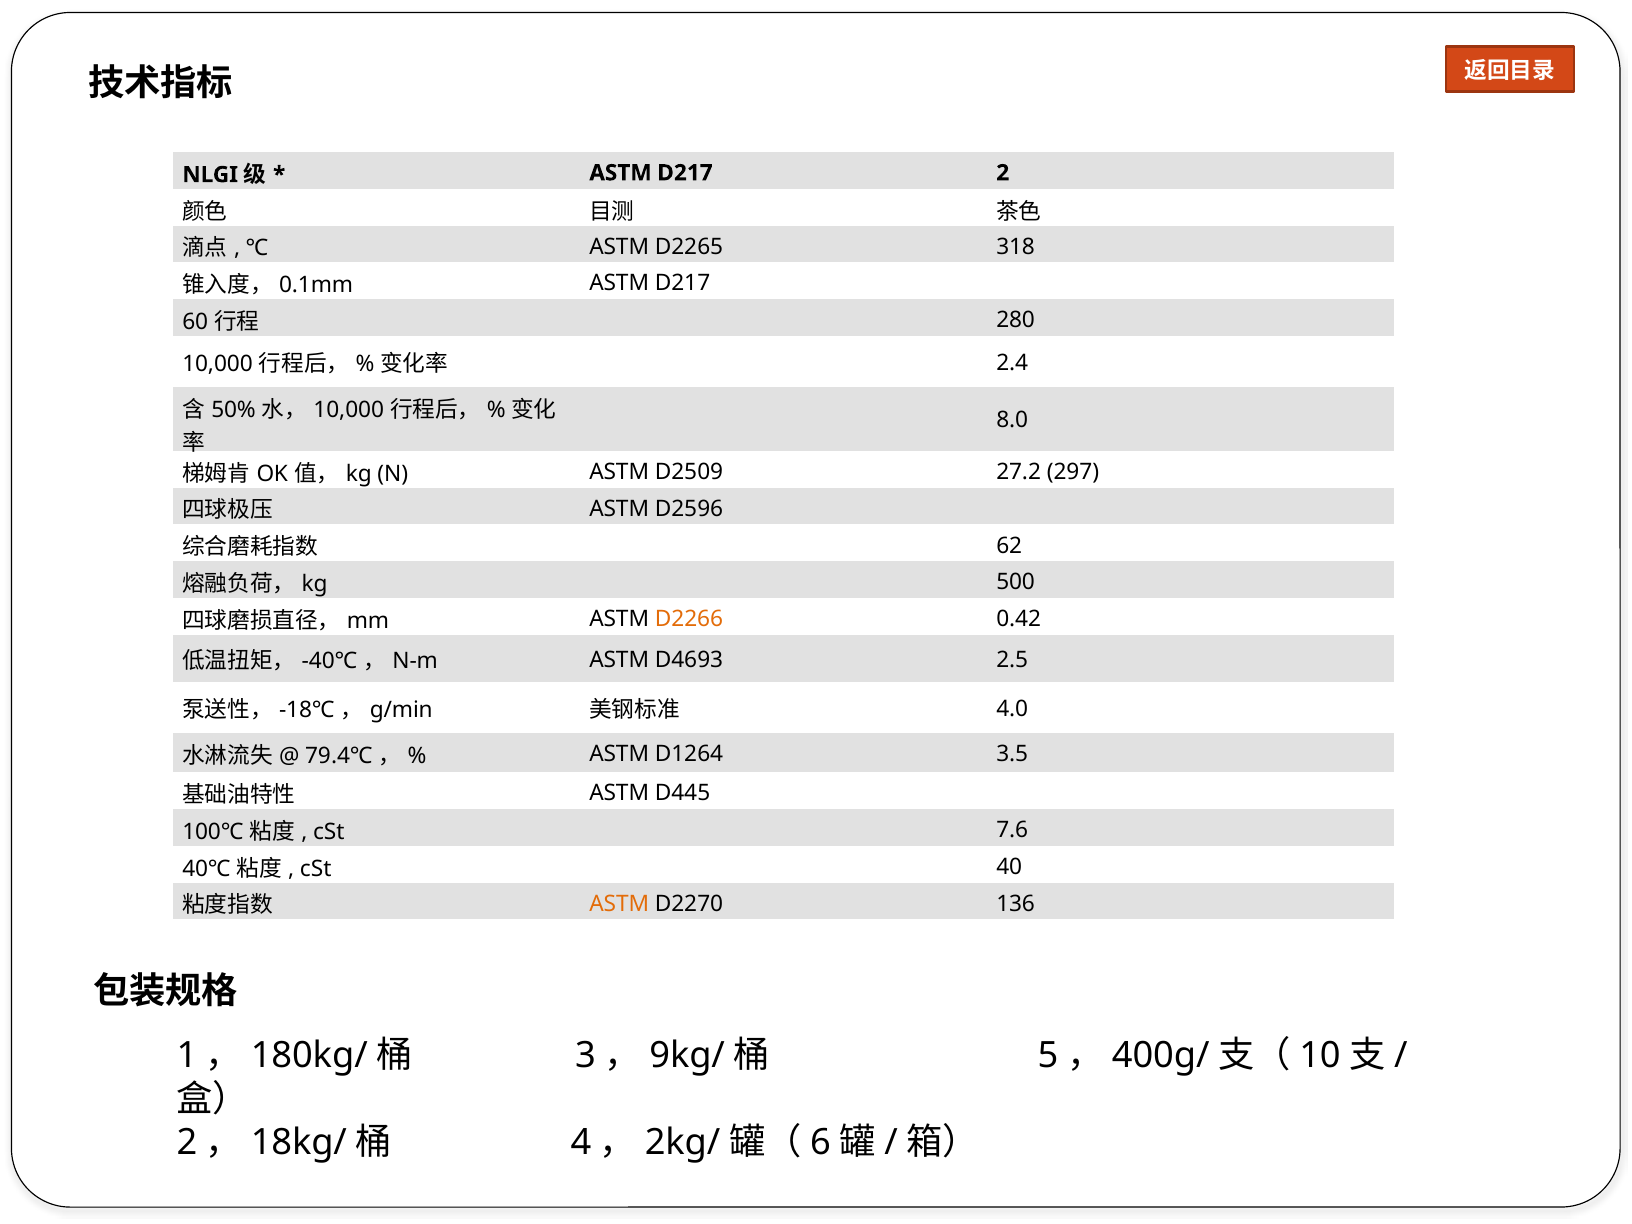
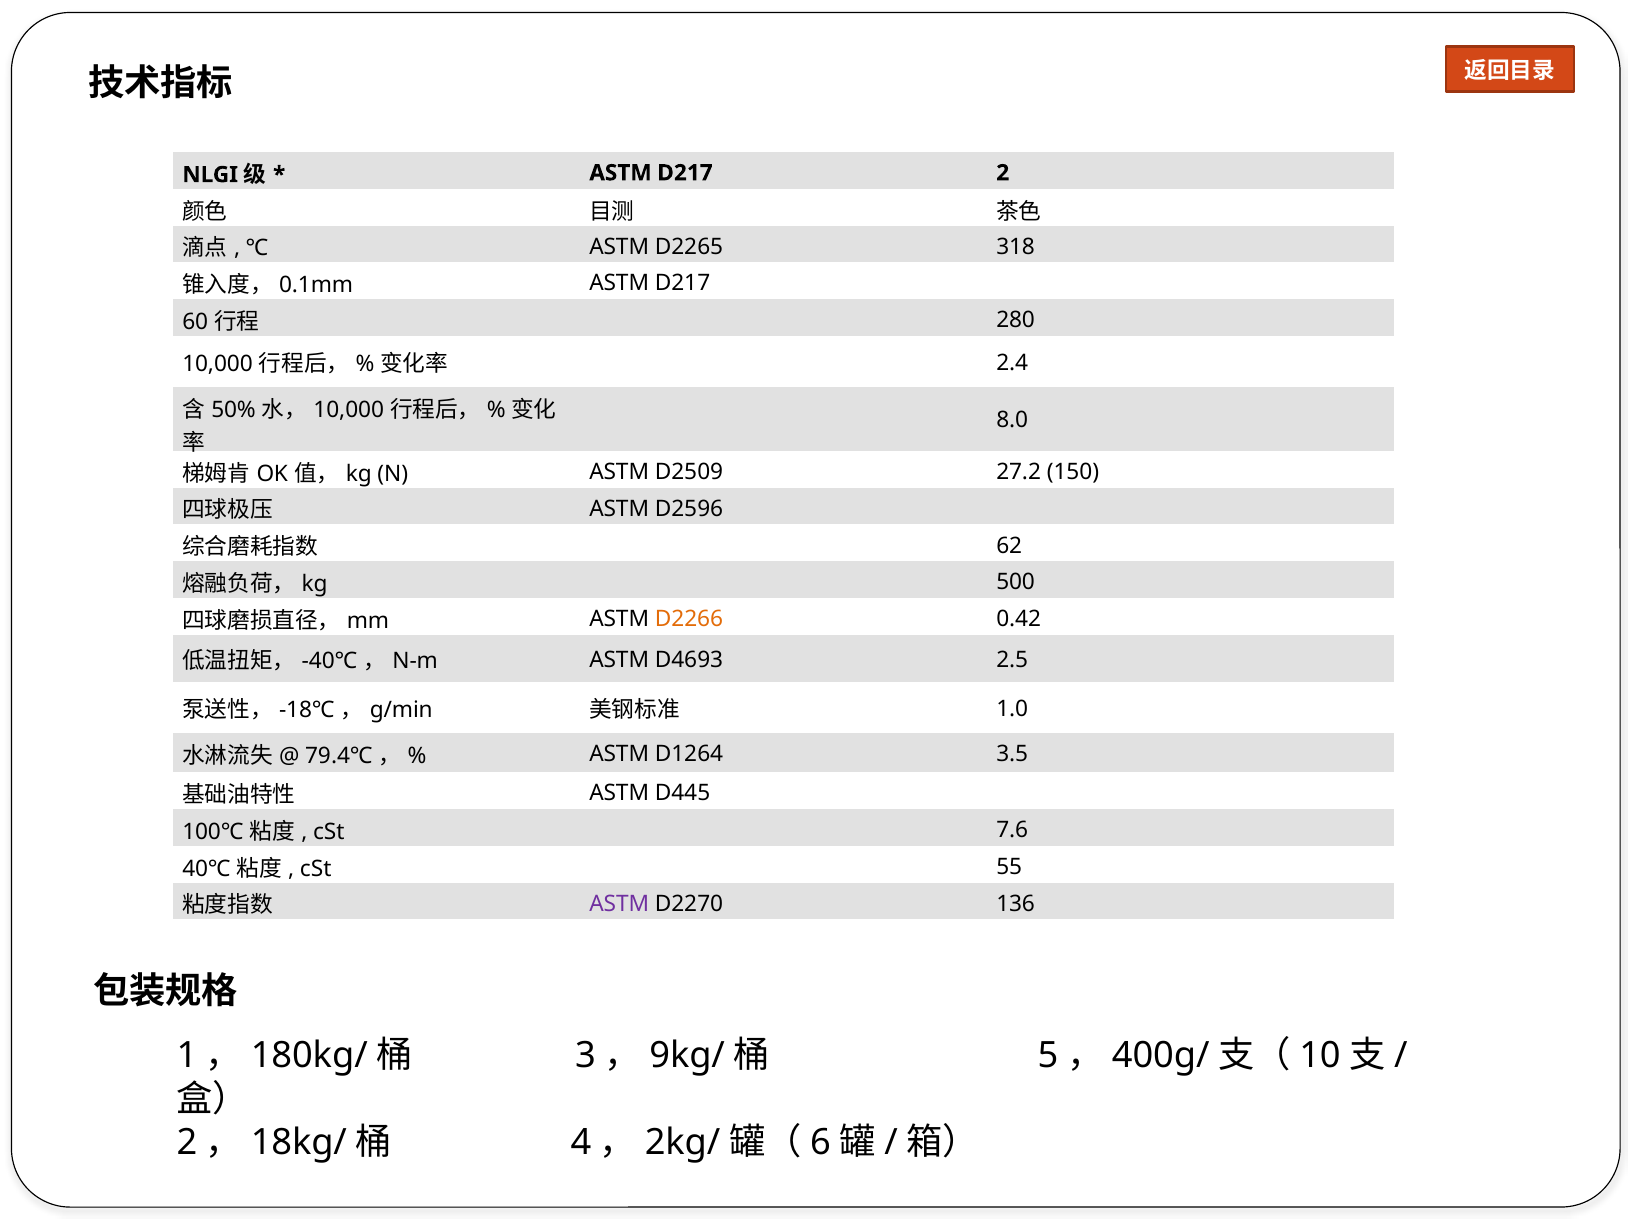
297: 297 -> 150
4.0: 4.0 -> 1.0
40: 40 -> 55
ASTM at (619, 904) colour: orange -> purple
